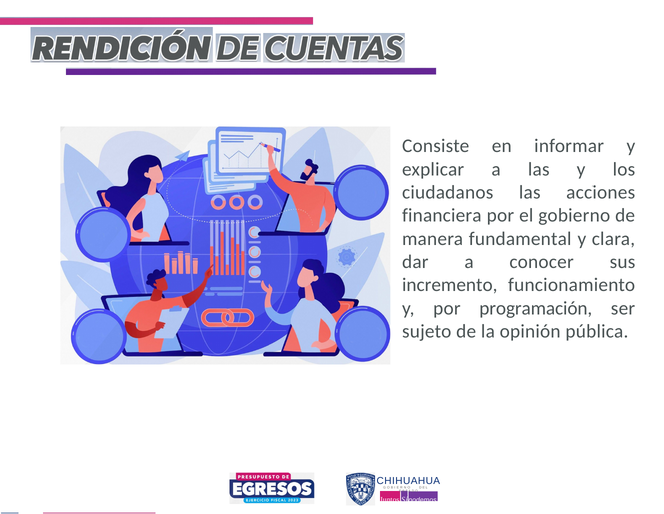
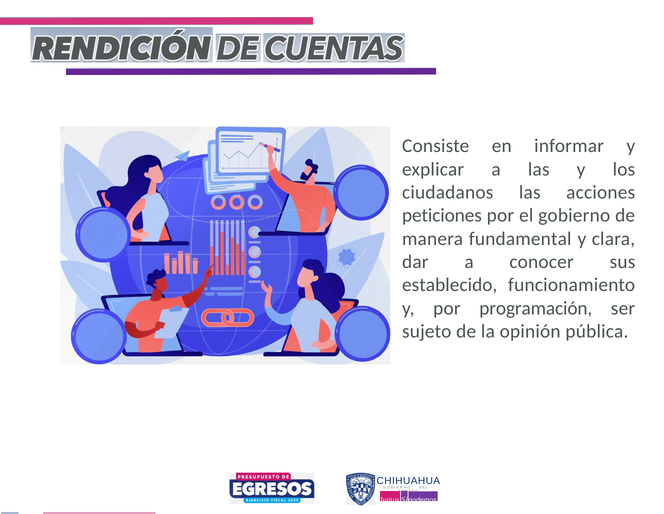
financiera: financiera -> peticiones
incremento: incremento -> establecido
